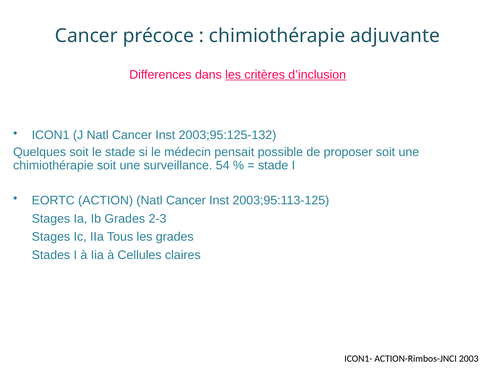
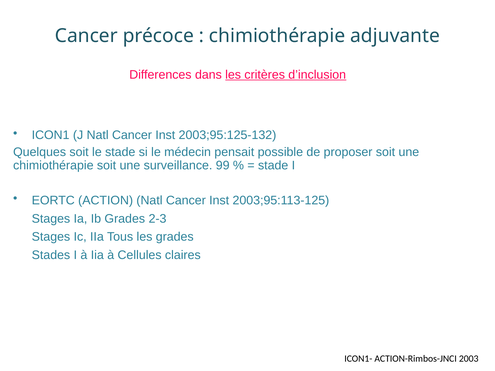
54: 54 -> 99
